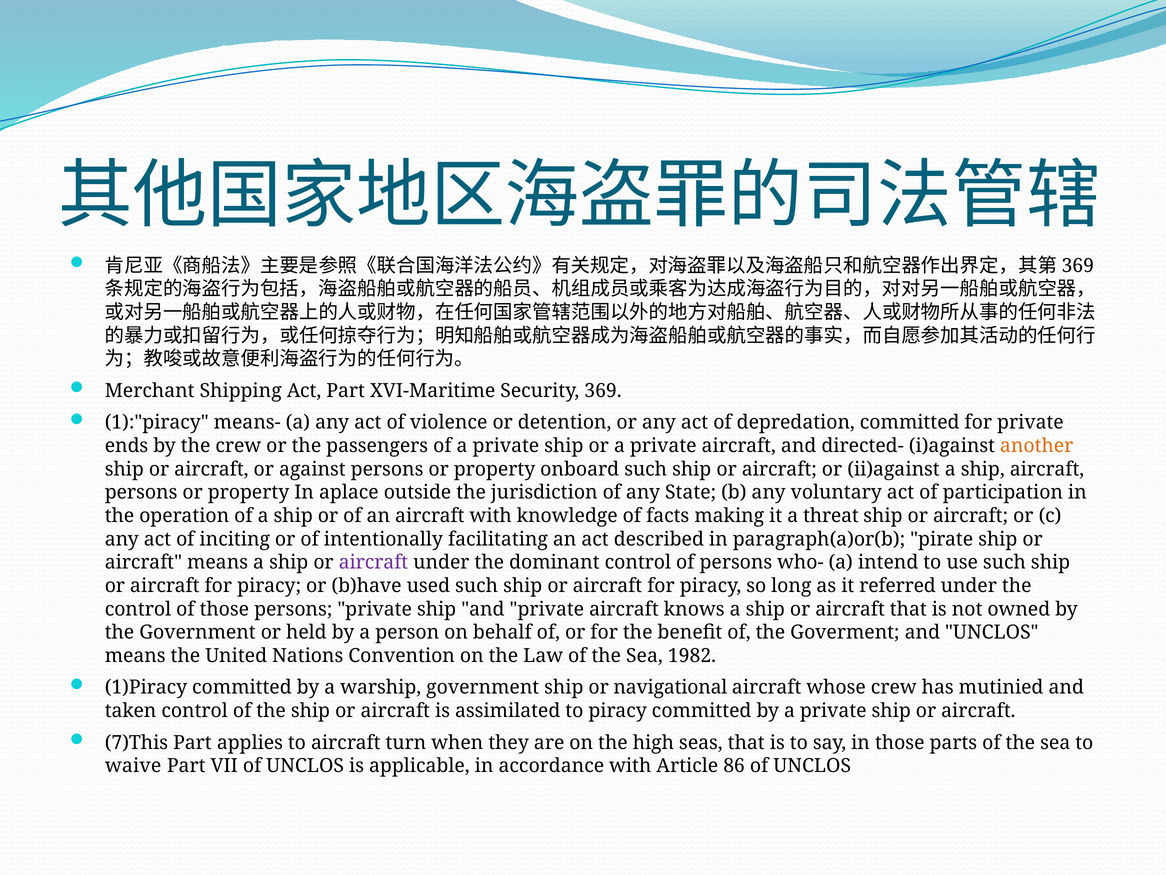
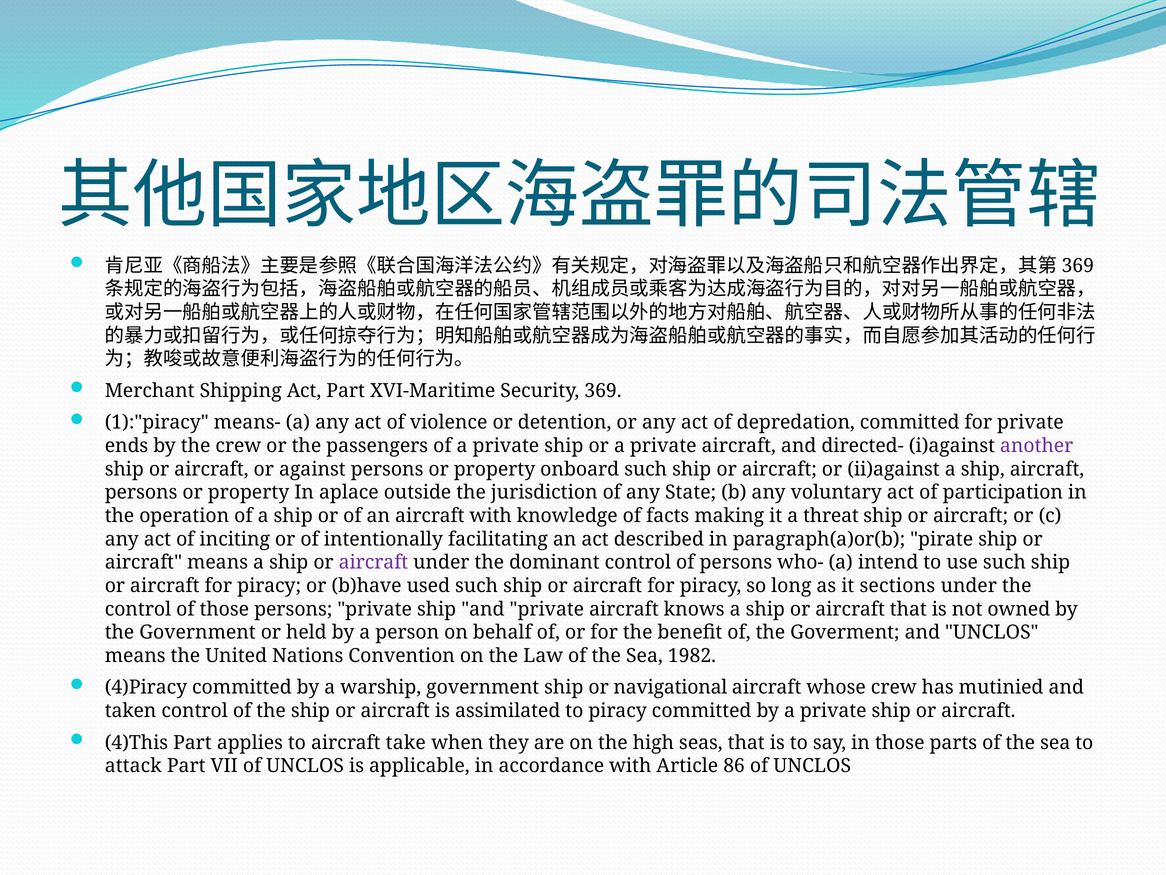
another colour: orange -> purple
referred: referred -> sections
1)Piracy: 1)Piracy -> 4)Piracy
7)This: 7)This -> 4)This
turn: turn -> take
waive: waive -> attack
